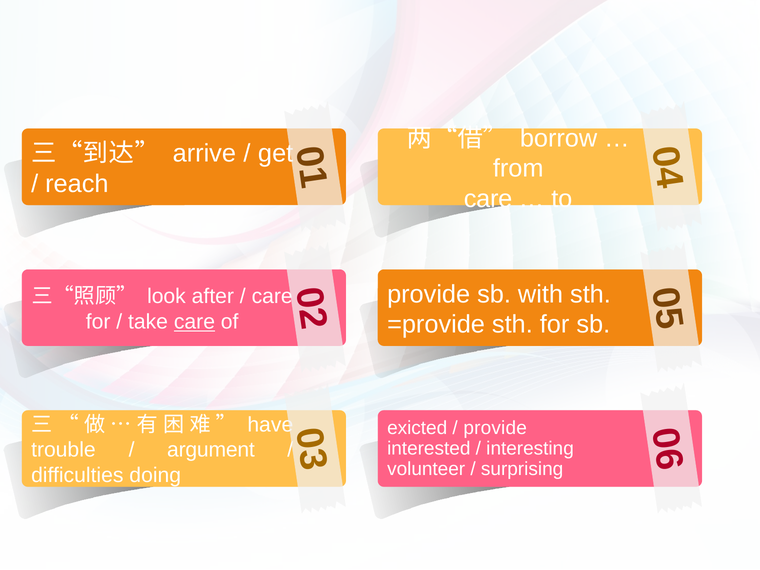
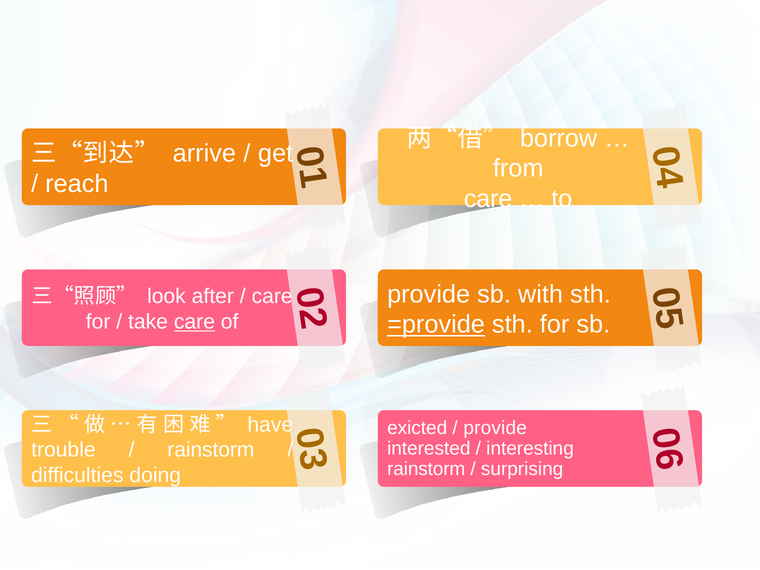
=provide underline: none -> present
argument at (211, 450): argument -> rainstorm
volunteer at (426, 469): volunteer -> rainstorm
